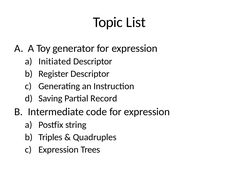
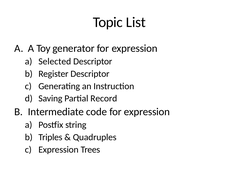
Initiated: Initiated -> Selected
